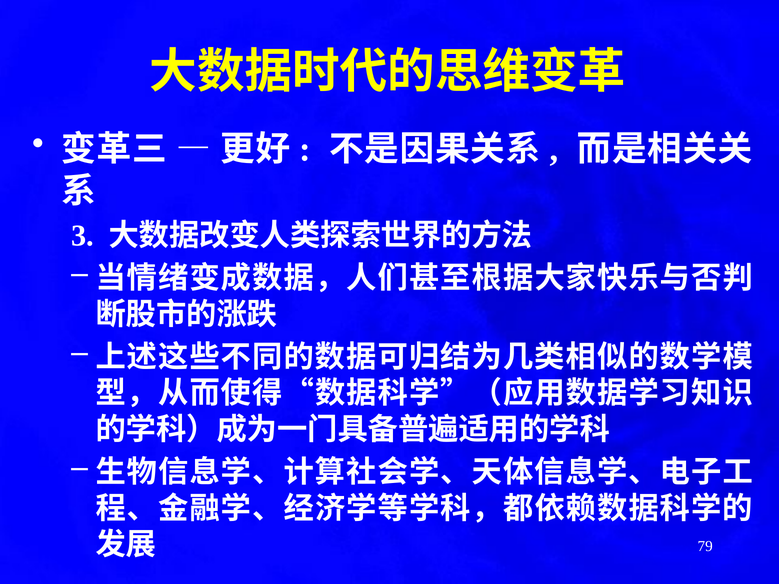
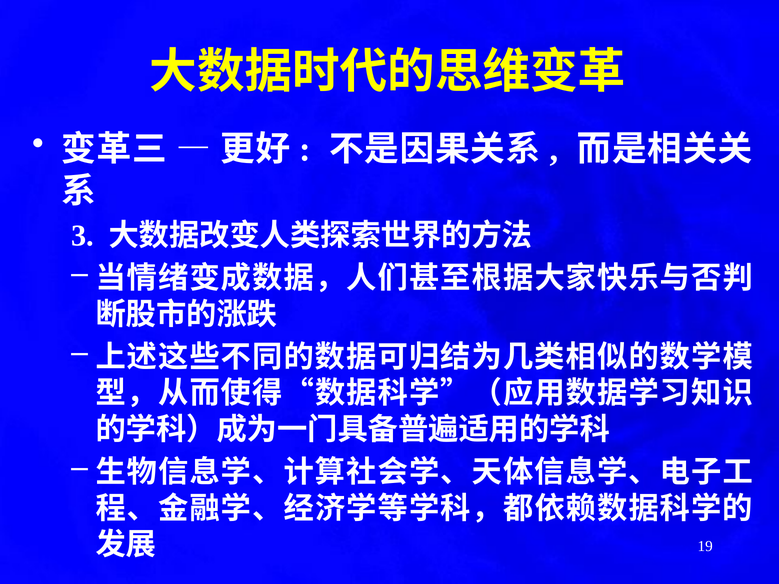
79: 79 -> 19
